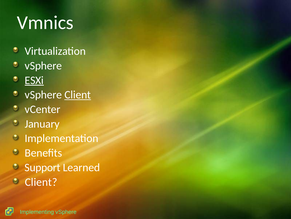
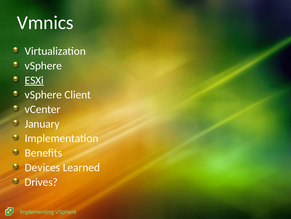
Client at (78, 94) underline: present -> none
Support: Support -> Devices
Client at (41, 181): Client -> Drives
